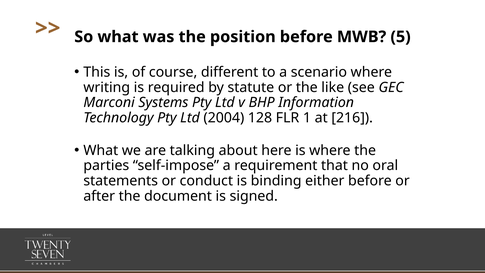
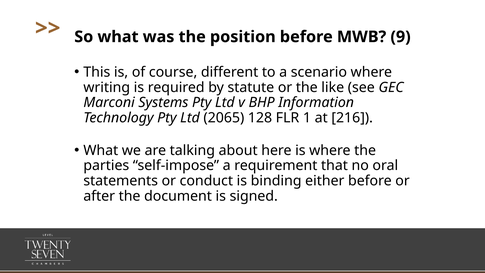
5: 5 -> 9
2004: 2004 -> 2065
